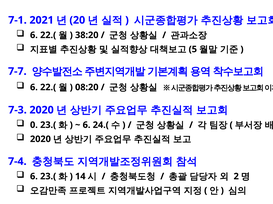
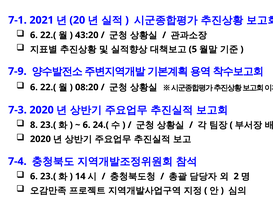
38:20: 38:20 -> 43:20
7-7: 7-7 -> 7-9
0: 0 -> 8
